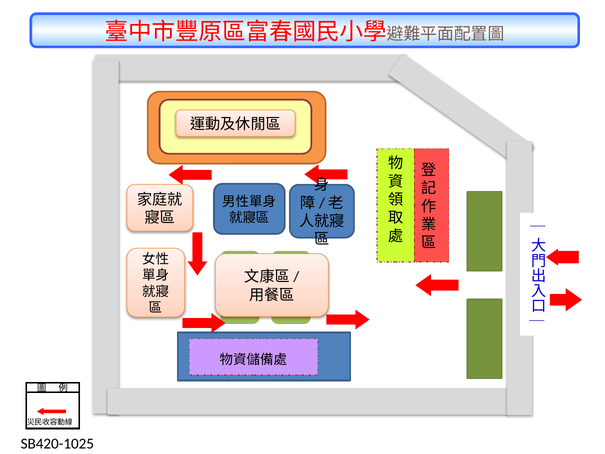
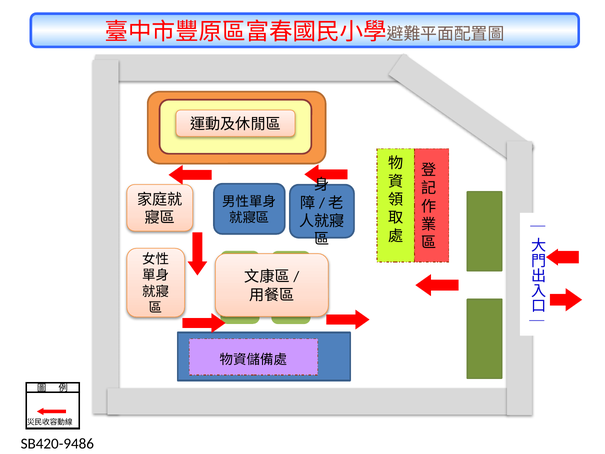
SB420-1025: SB420-1025 -> SB420-9486
